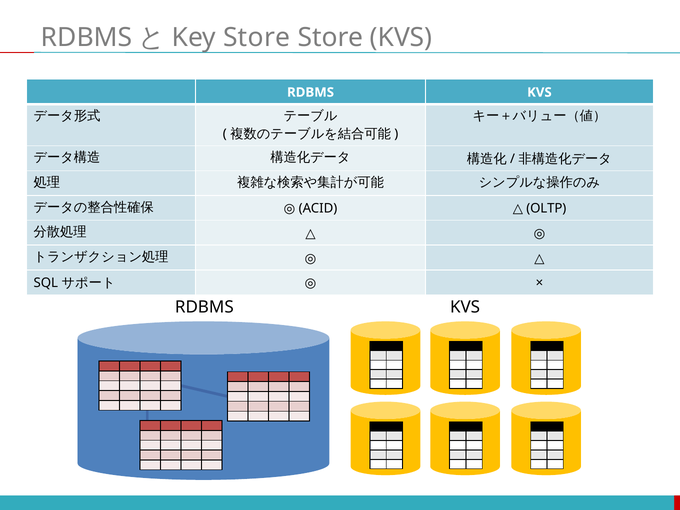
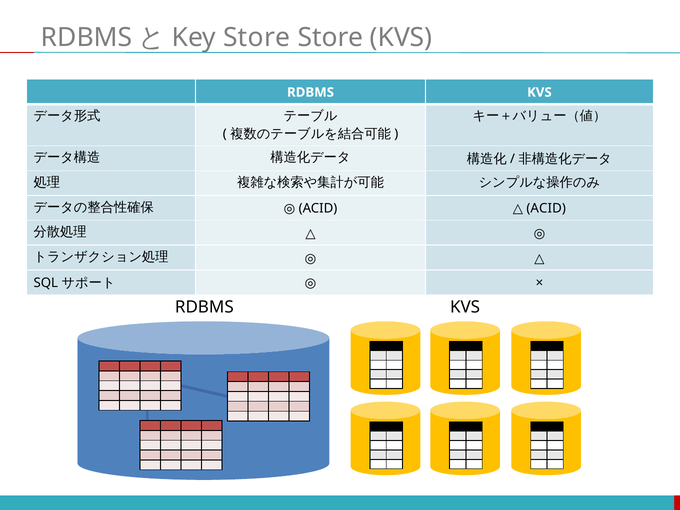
OLTP at (546, 209): OLTP -> ACID
